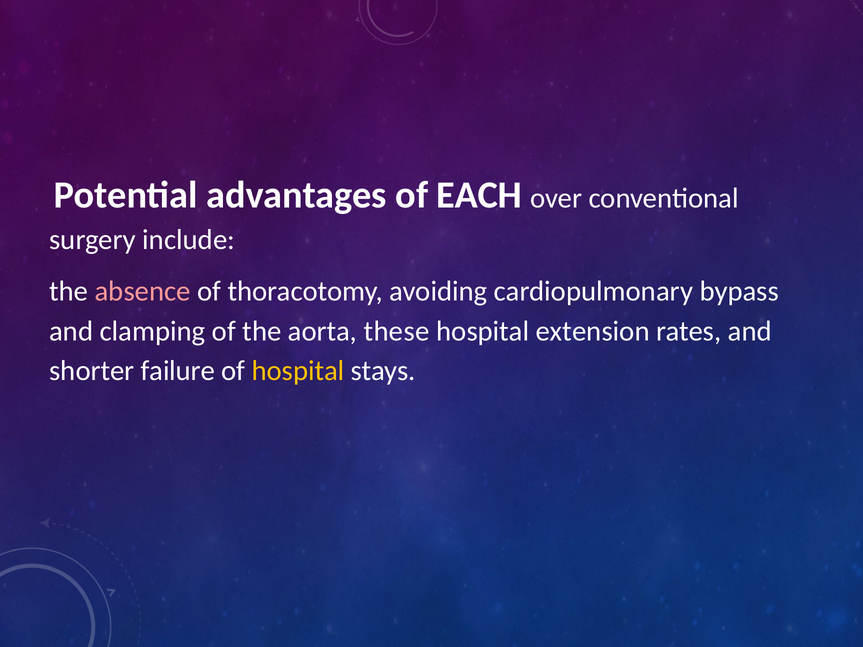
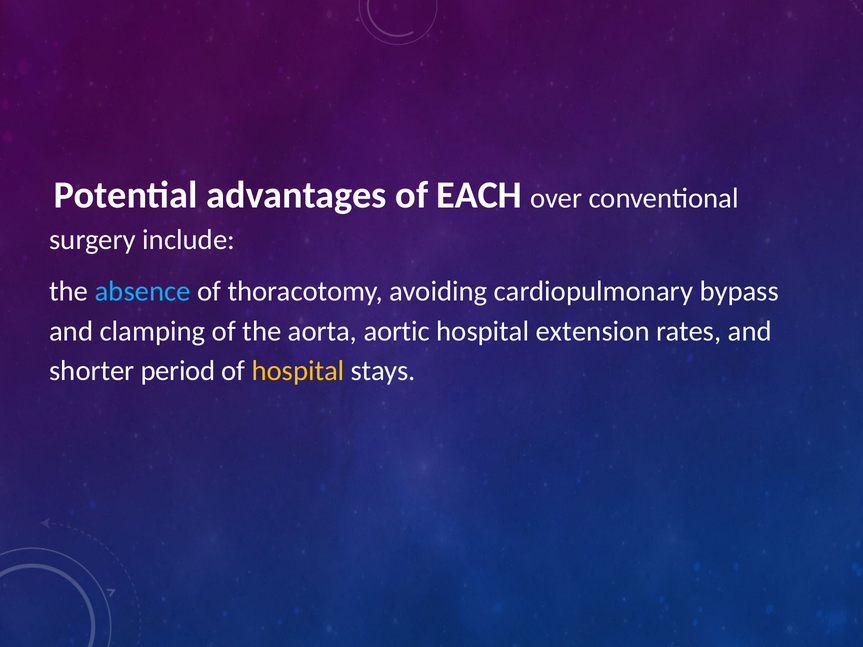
absence colour: pink -> light blue
these: these -> aortic
failure: failure -> period
